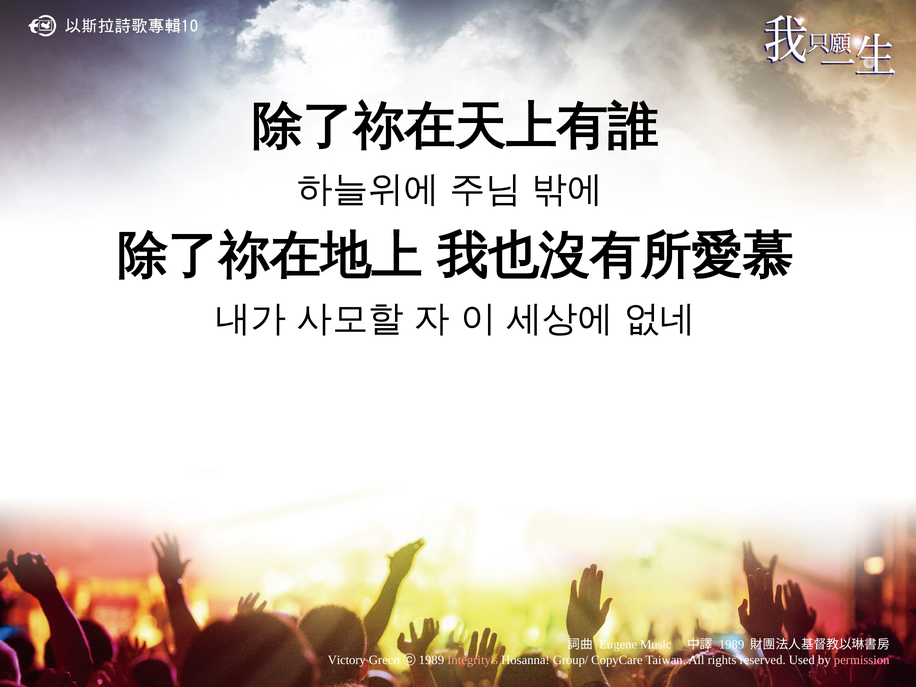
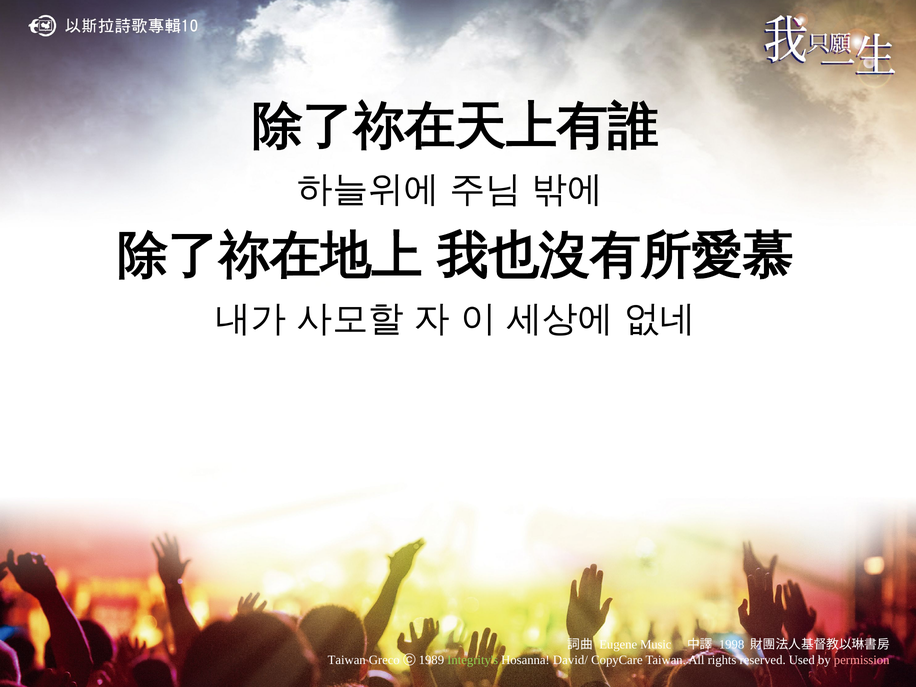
1989 at (732, 645): 1989 -> 1998
Victory at (347, 660): Victory -> Taiwan
Integrity's colour: pink -> light green
Group/: Group/ -> David/
